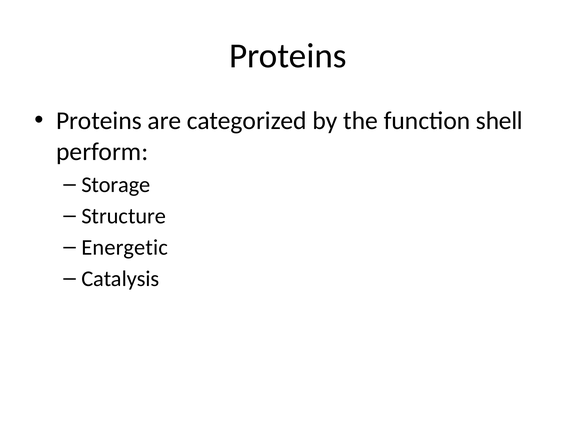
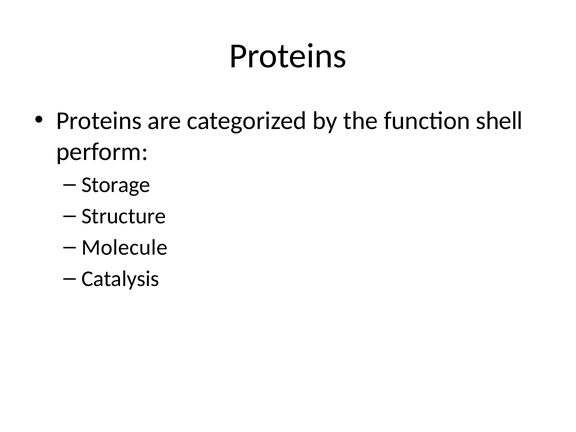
Energetic: Energetic -> Molecule
